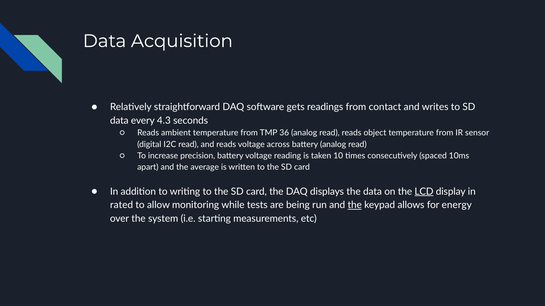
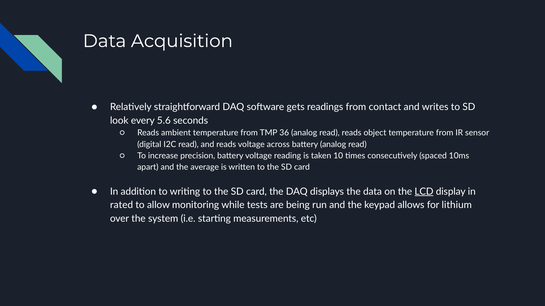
data at (119, 121): data -> look
4.3: 4.3 -> 5.6
the at (355, 205) underline: present -> none
energy: energy -> lithium
